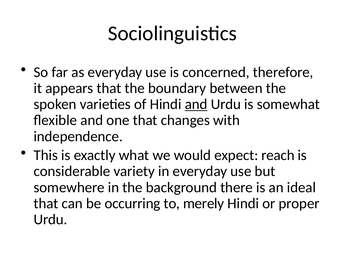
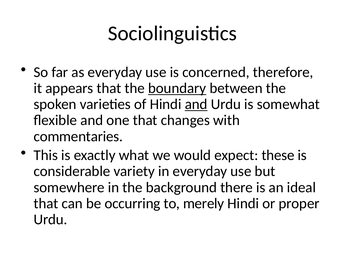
boundary underline: none -> present
independence: independence -> commentaries
reach: reach -> these
